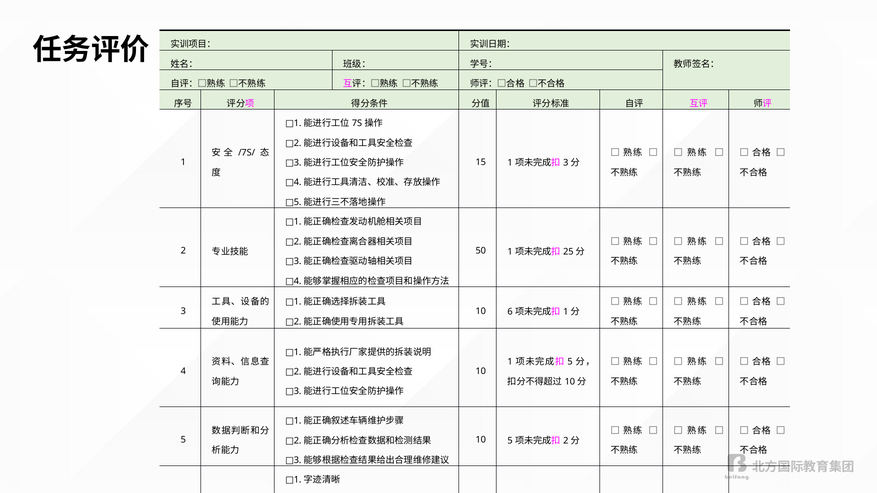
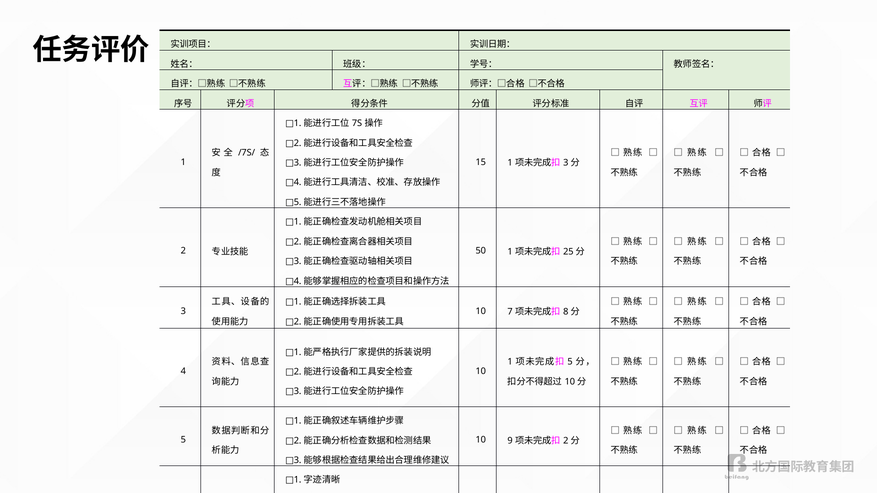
10 6: 6 -> 7
1 at (566, 312): 1 -> 8
10 5: 5 -> 9
